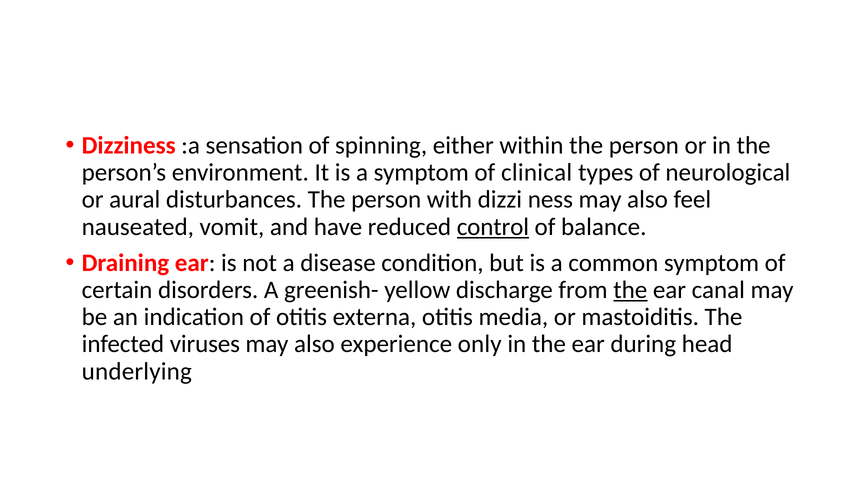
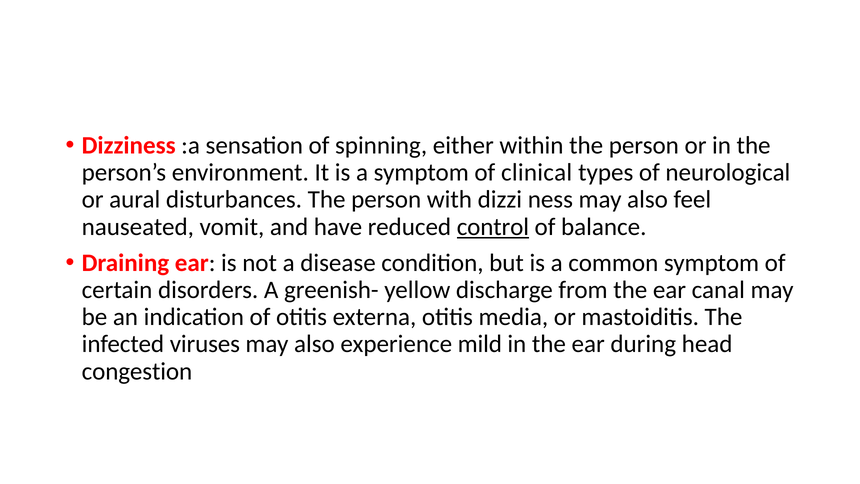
the at (630, 290) underline: present -> none
only: only -> mild
underlying: underlying -> congestion
